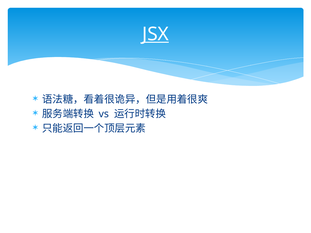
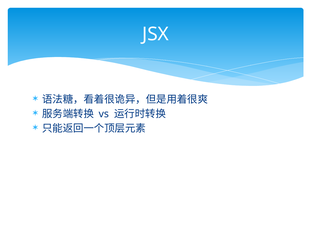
JSX underline: present -> none
